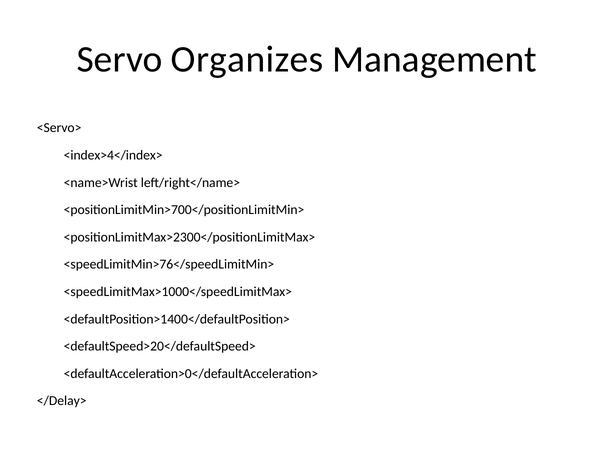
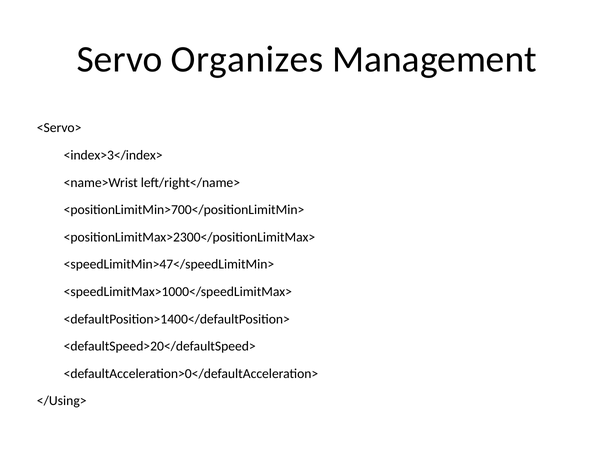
<index>4</index>: <index>4</index> -> <index>3</index>
<speedLimitMin>76</speedLimitMin>: <speedLimitMin>76</speedLimitMin> -> <speedLimitMin>47</speedLimitMin>
</Delay>: </Delay> -> </Using>
